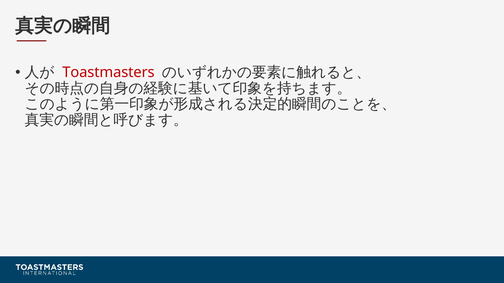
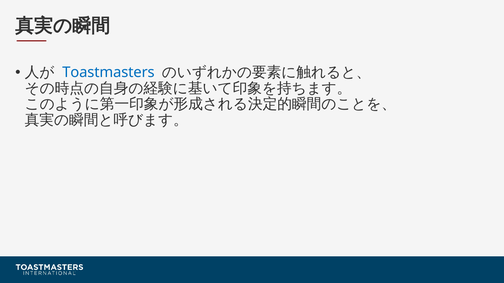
Toastmasters colour: red -> blue
